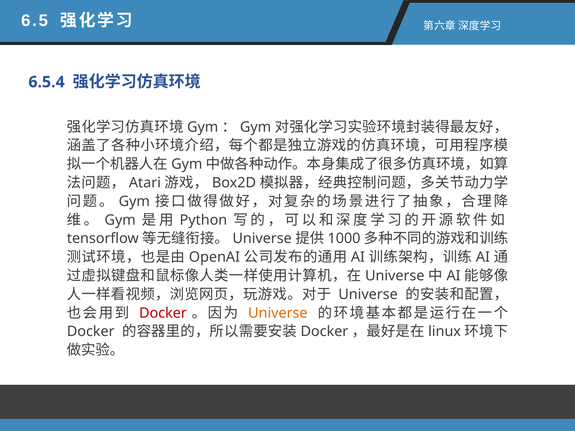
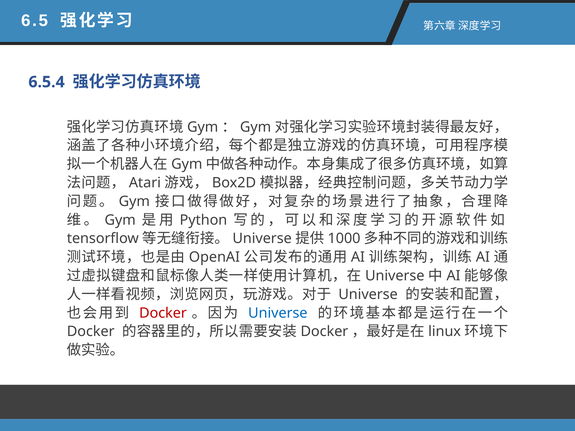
Universe at (278, 313) colour: orange -> blue
